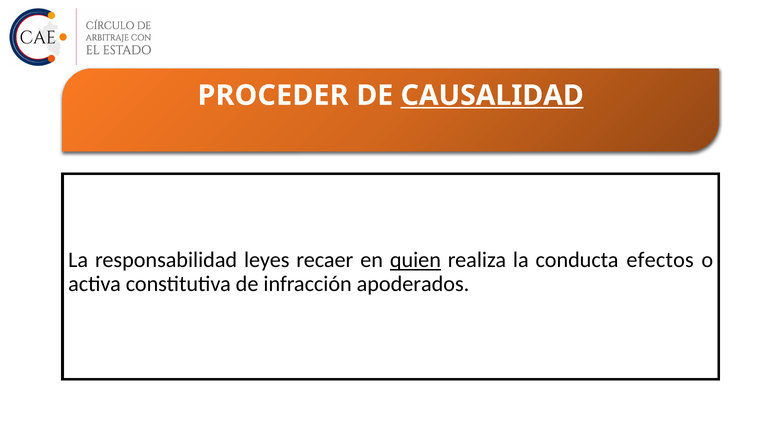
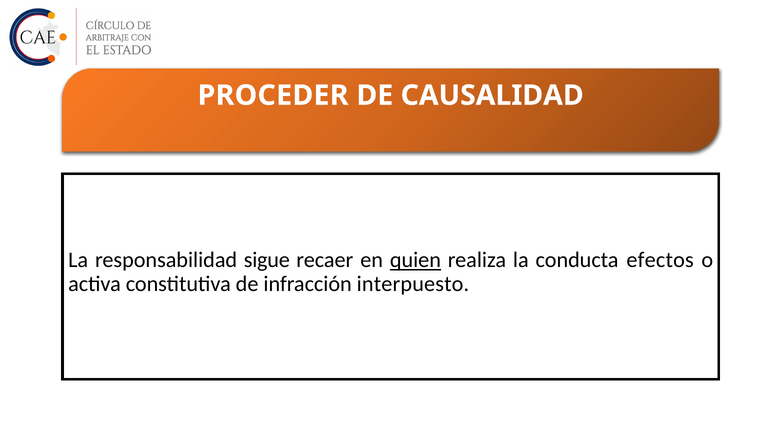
CAUSALIDAD underline: present -> none
leyes: leyes -> sigue
apoderados: apoderados -> interpuesto
